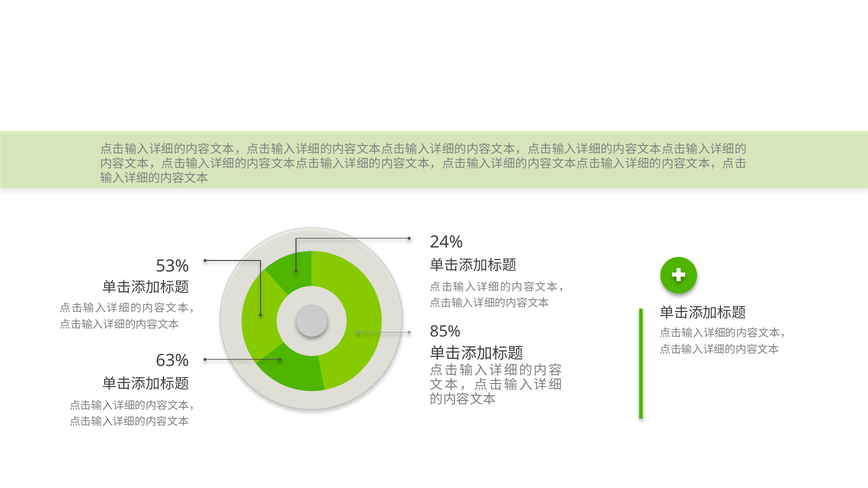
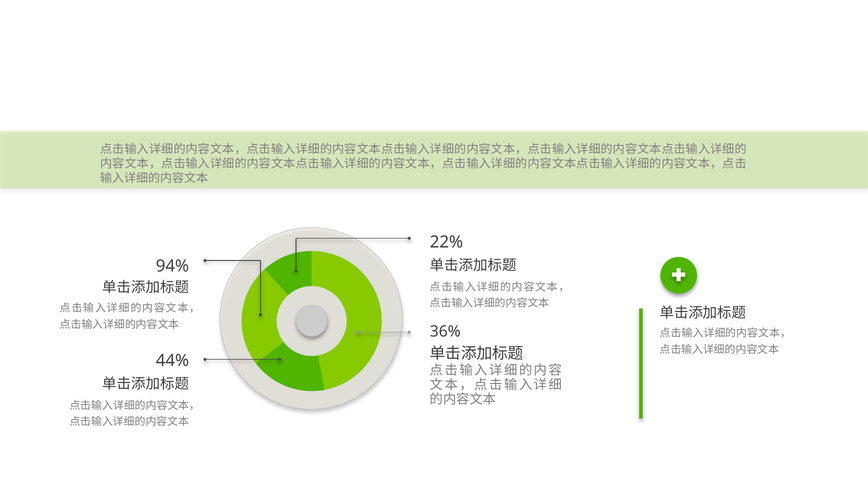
24%: 24% -> 22%
53%: 53% -> 94%
85%: 85% -> 36%
63%: 63% -> 44%
